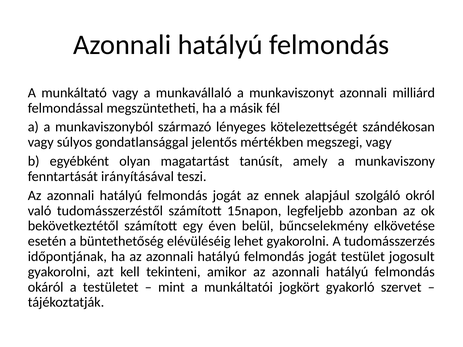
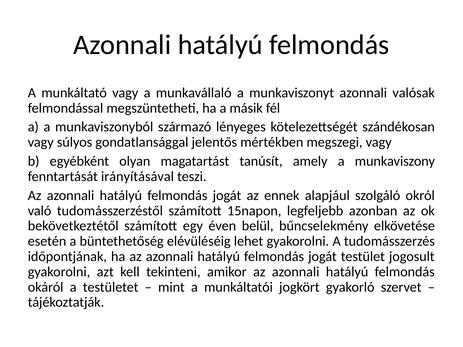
milliárd: milliárd -> valósak
